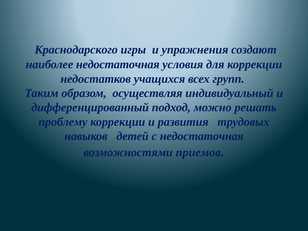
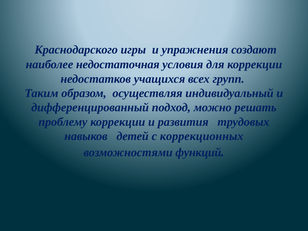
с недостаточная: недостаточная -> коррекционных
приемов: приемов -> функций
